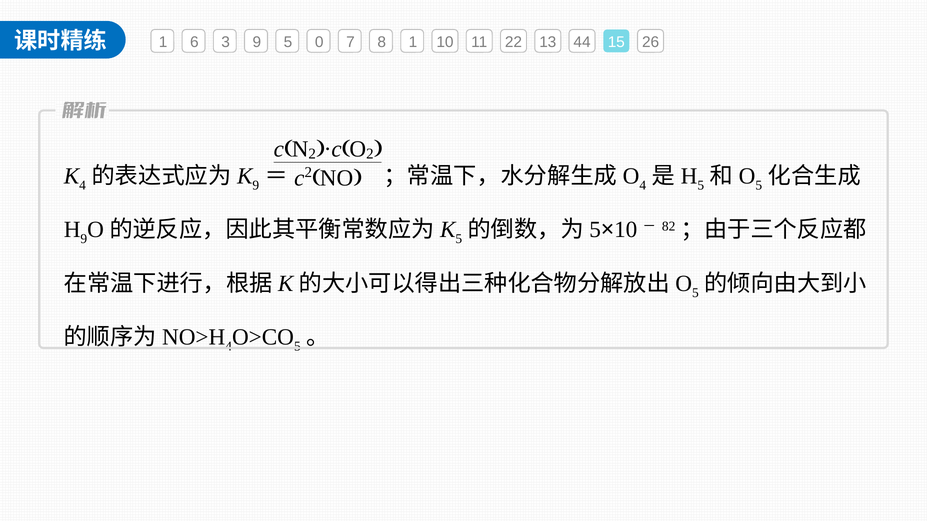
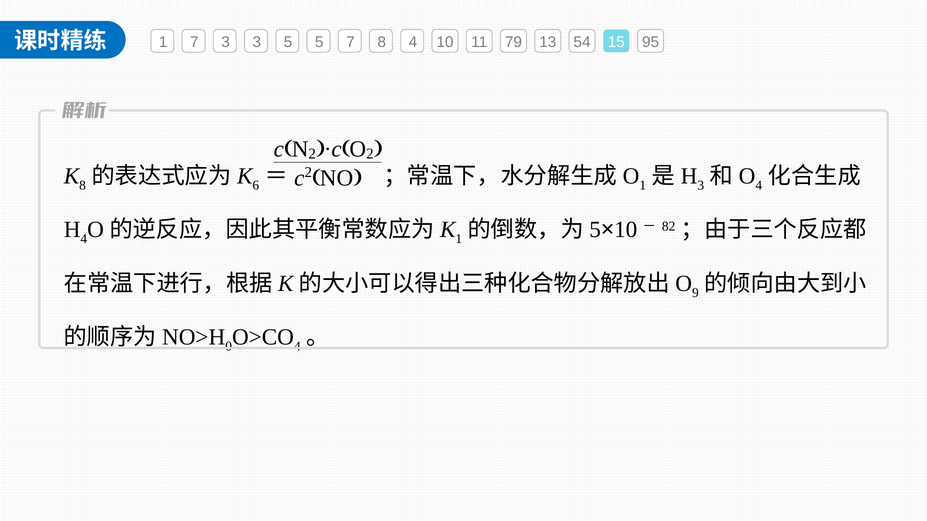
1 6: 6 -> 7
3 9: 9 -> 3
5 0: 0 -> 5
8 1: 1 -> 4
22: 22 -> 79
44: 44 -> 54
26: 26 -> 95
4 at (83, 185): 4 -> 8
9 at (256, 185): 9 -> 6
4 at (643, 185): 4 -> 1
5 at (701, 185): 5 -> 3
5 at (759, 185): 5 -> 4
9 at (84, 239): 9 -> 4
5 at (459, 239): 5 -> 1
5 at (695, 293): 5 -> 9
4 at (229, 347): 4 -> 0
5 at (297, 347): 5 -> 4
